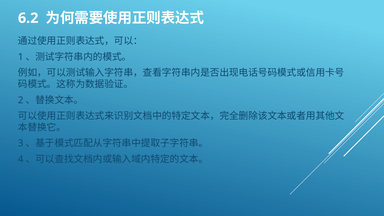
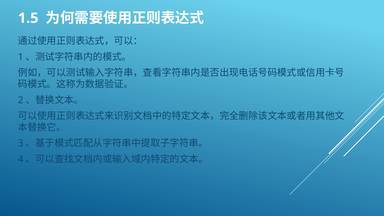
6.2: 6.2 -> 1.5
